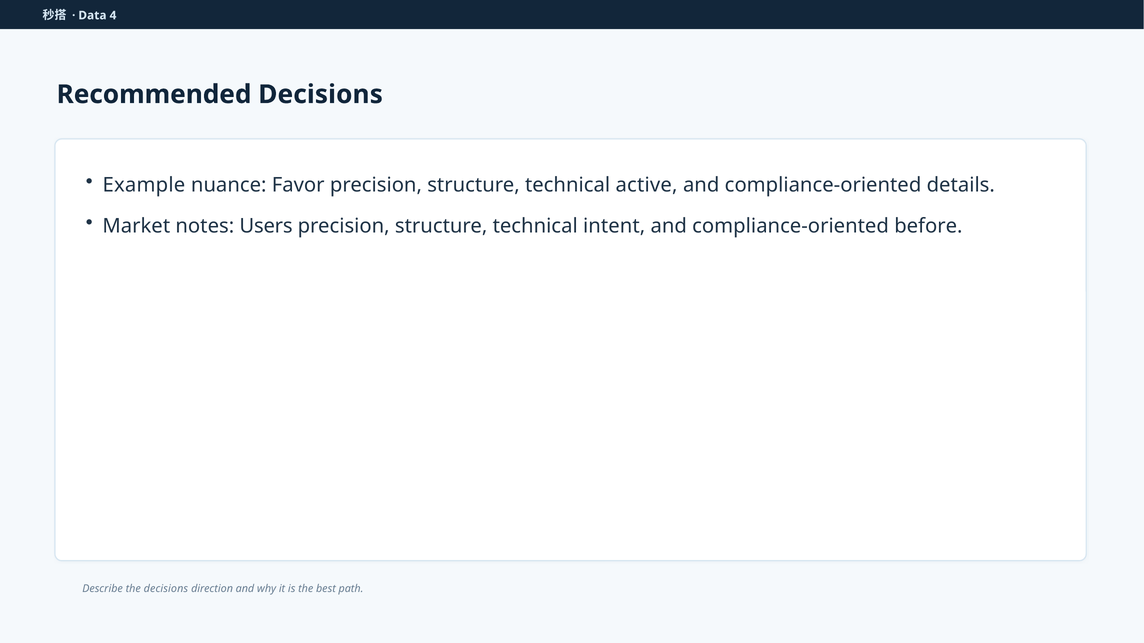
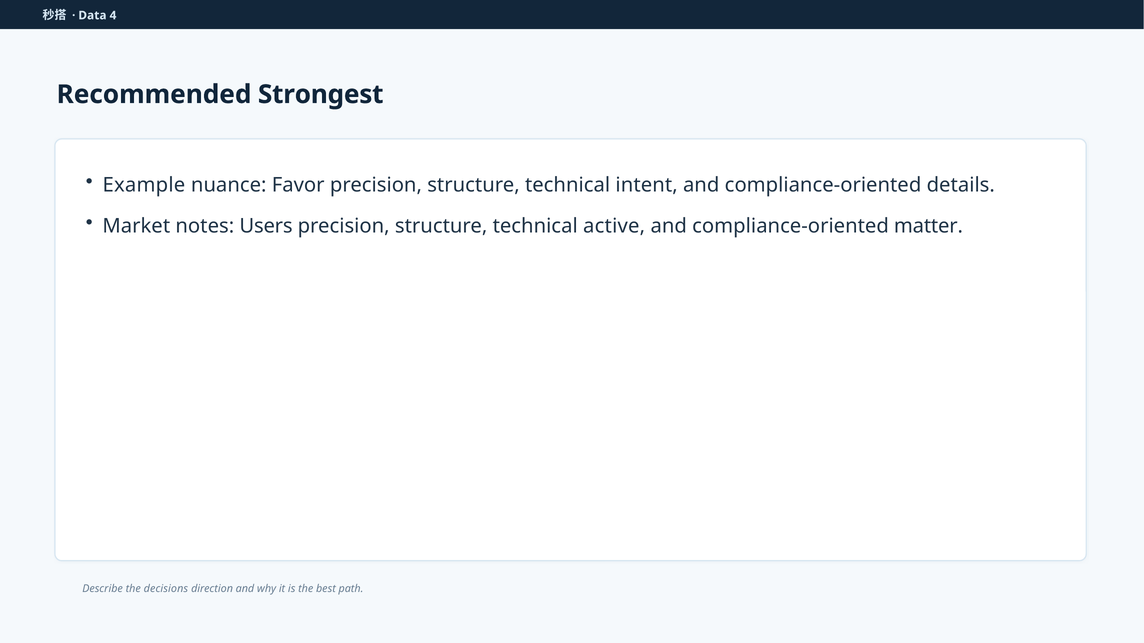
Recommended Decisions: Decisions -> Strongest
active: active -> intent
intent: intent -> active
before: before -> matter
